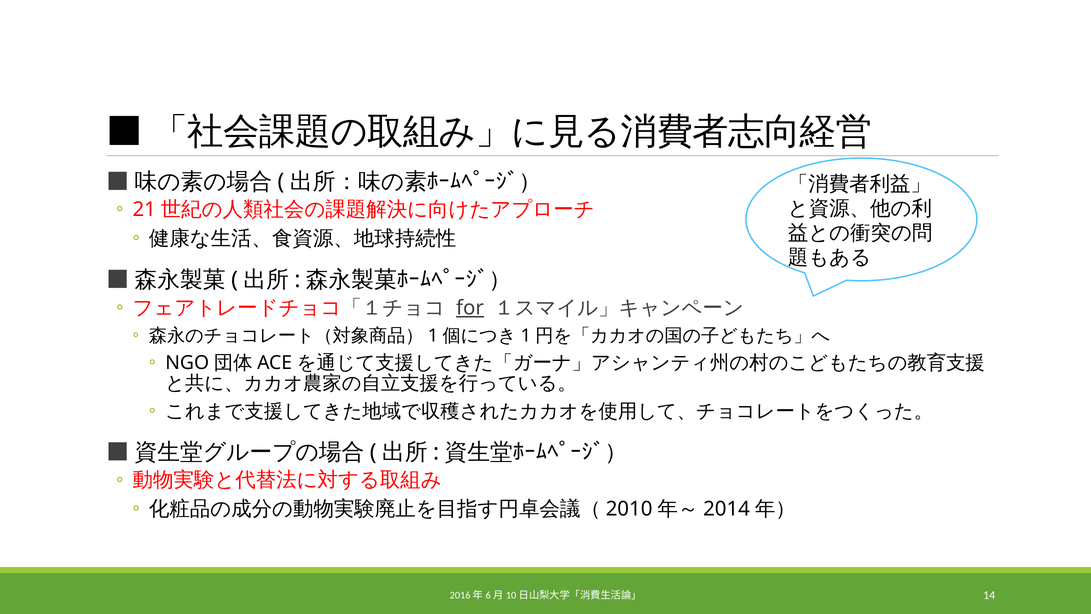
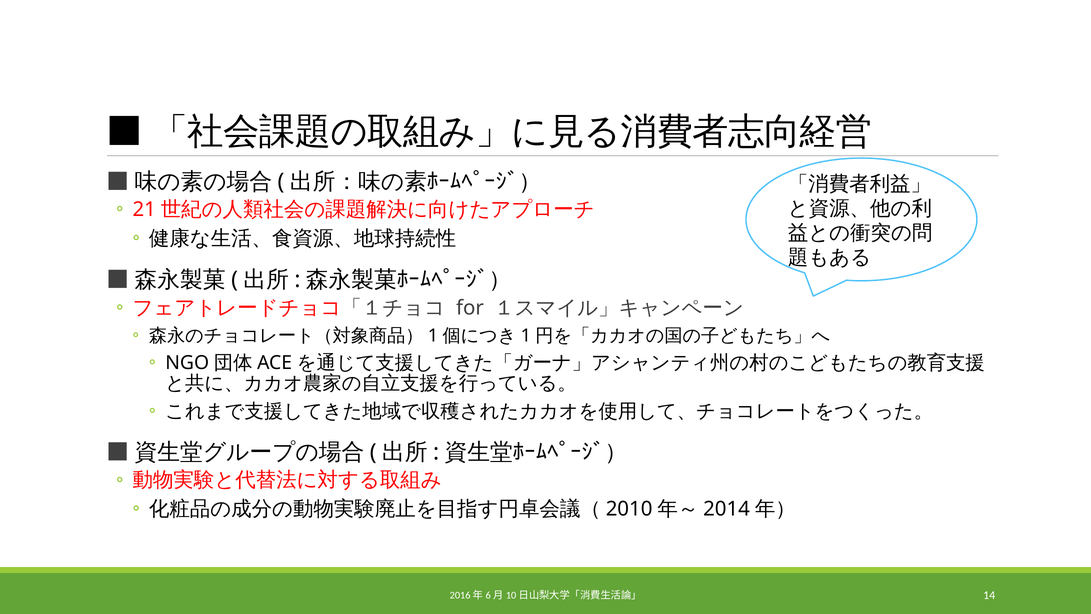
for underline: present -> none
